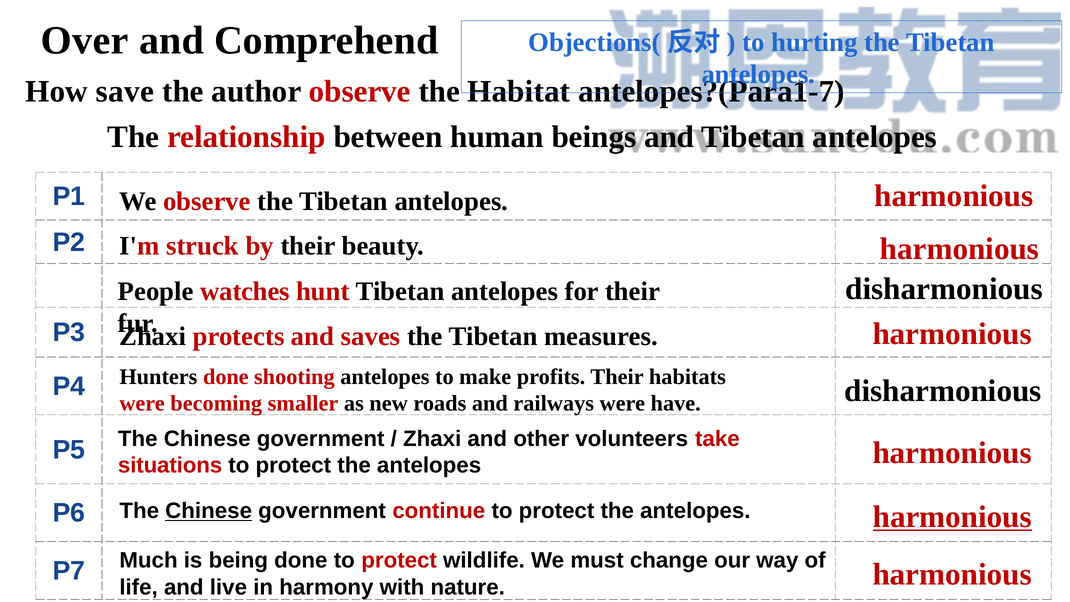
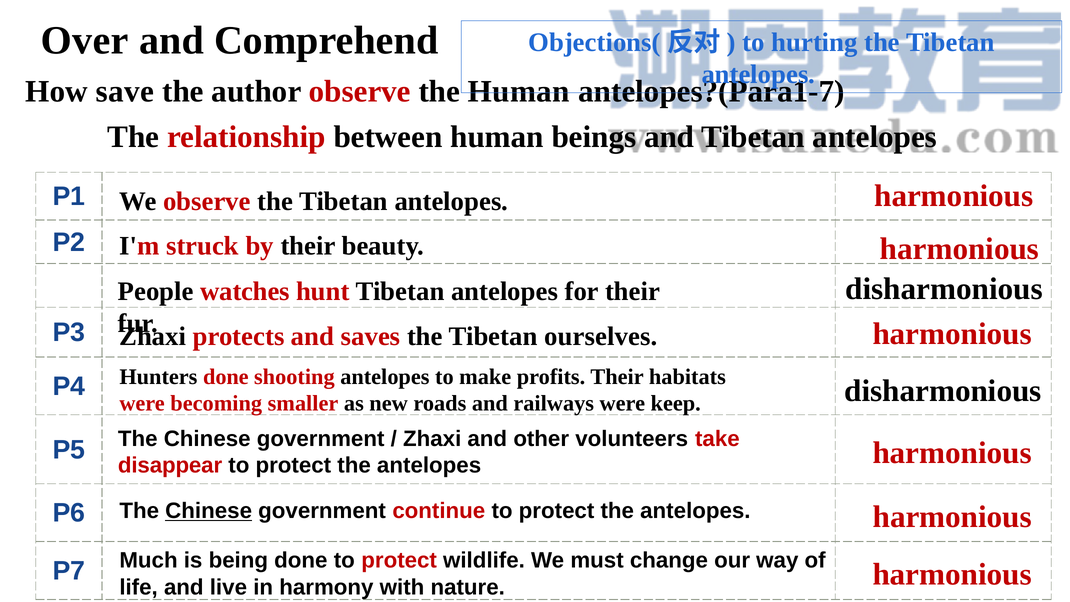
the Habitat: Habitat -> Human
measures: measures -> ourselves
have: have -> keep
situations: situations -> disappear
harmonious at (952, 517) underline: present -> none
